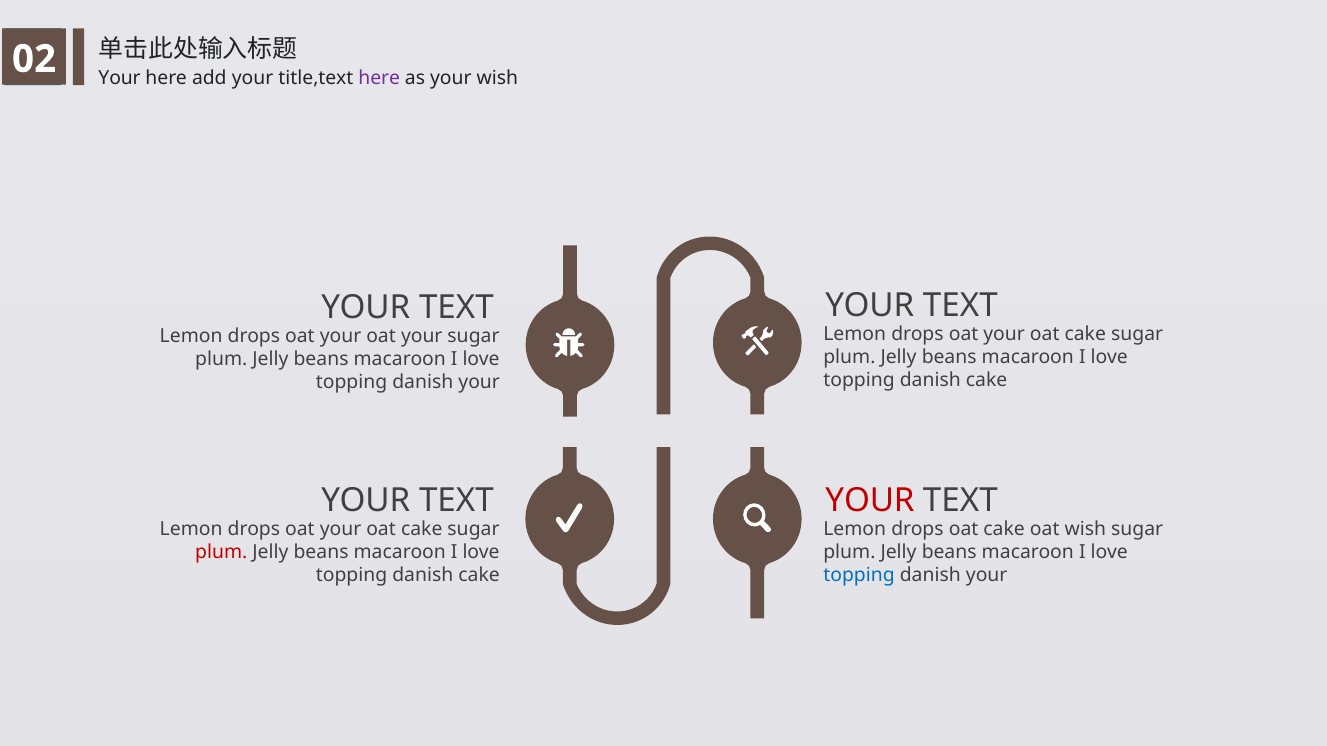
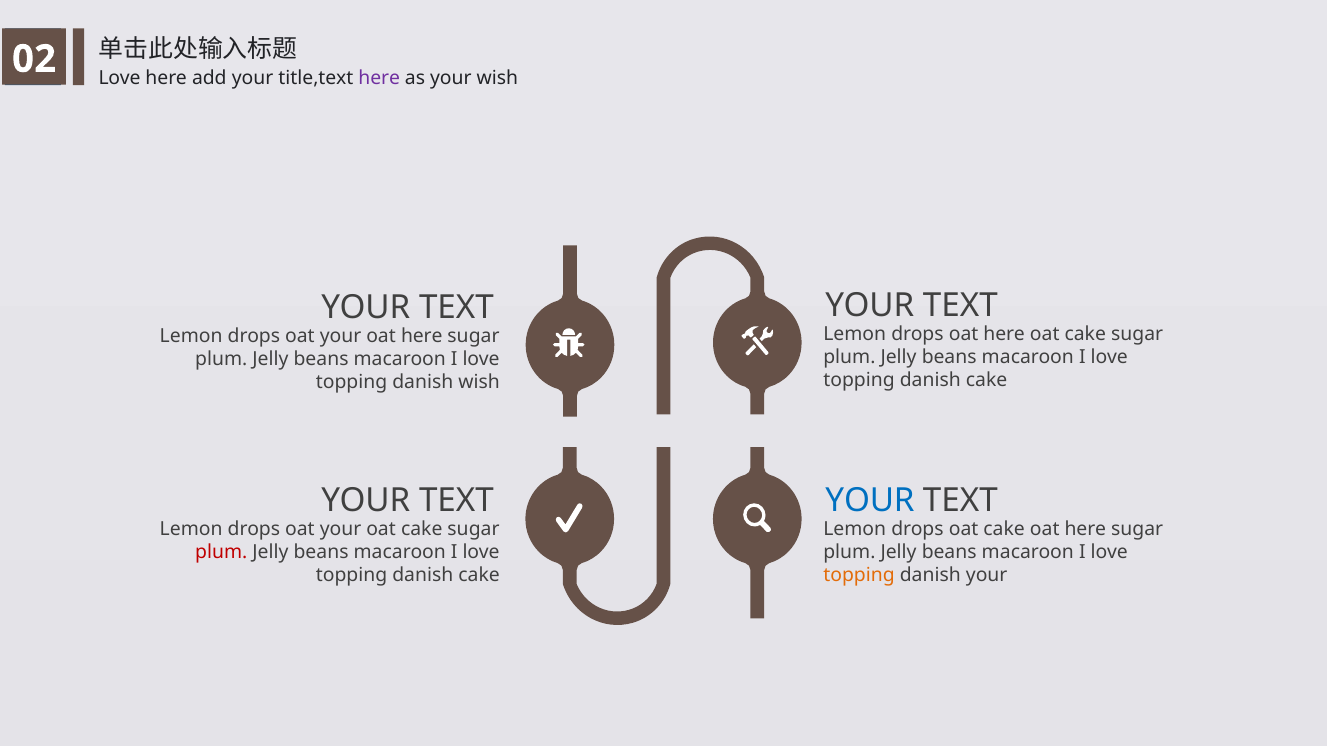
02 Your: Your -> Love
your at (1004, 334): your -> here
your at (422, 336): your -> here
your at (479, 382): your -> wish
YOUR at (870, 501) colour: red -> blue
cake oat wish: wish -> here
topping at (859, 576) colour: blue -> orange
